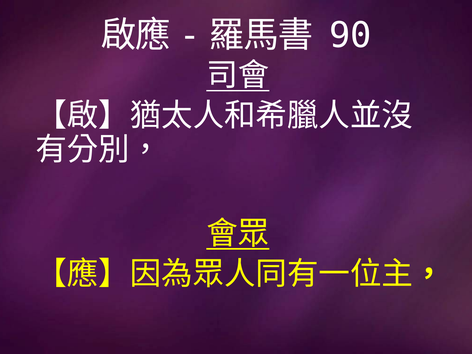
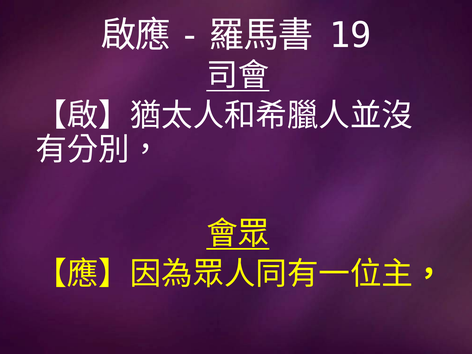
90: 90 -> 19
